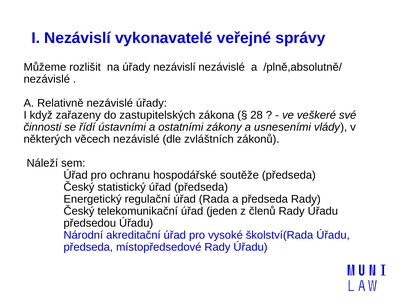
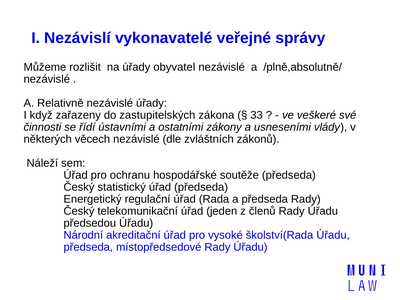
úřady nezávislí: nezávislí -> obyvatel
28: 28 -> 33
